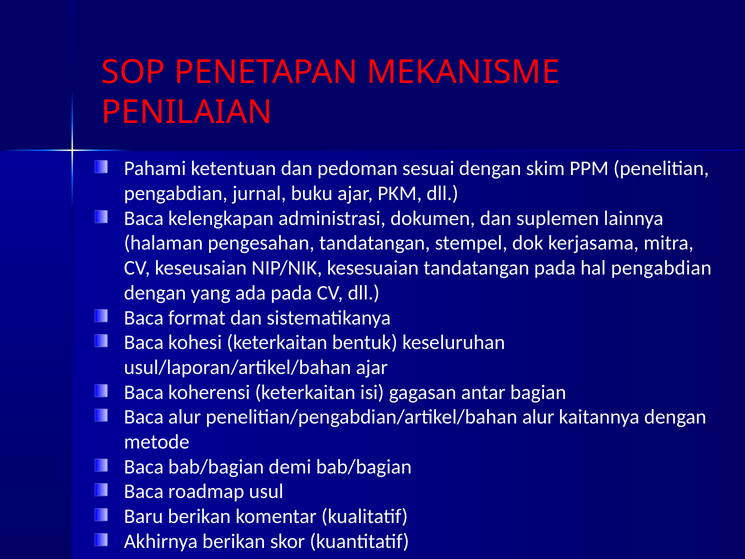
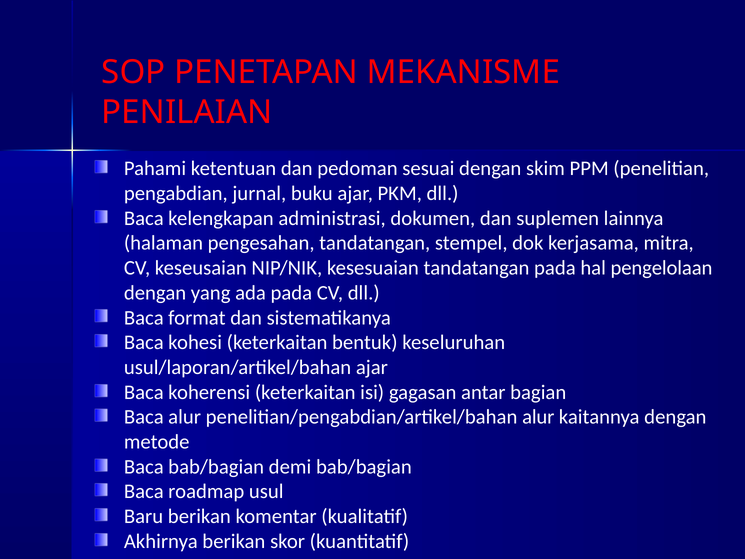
hal pengabdian: pengabdian -> pengelolaan
